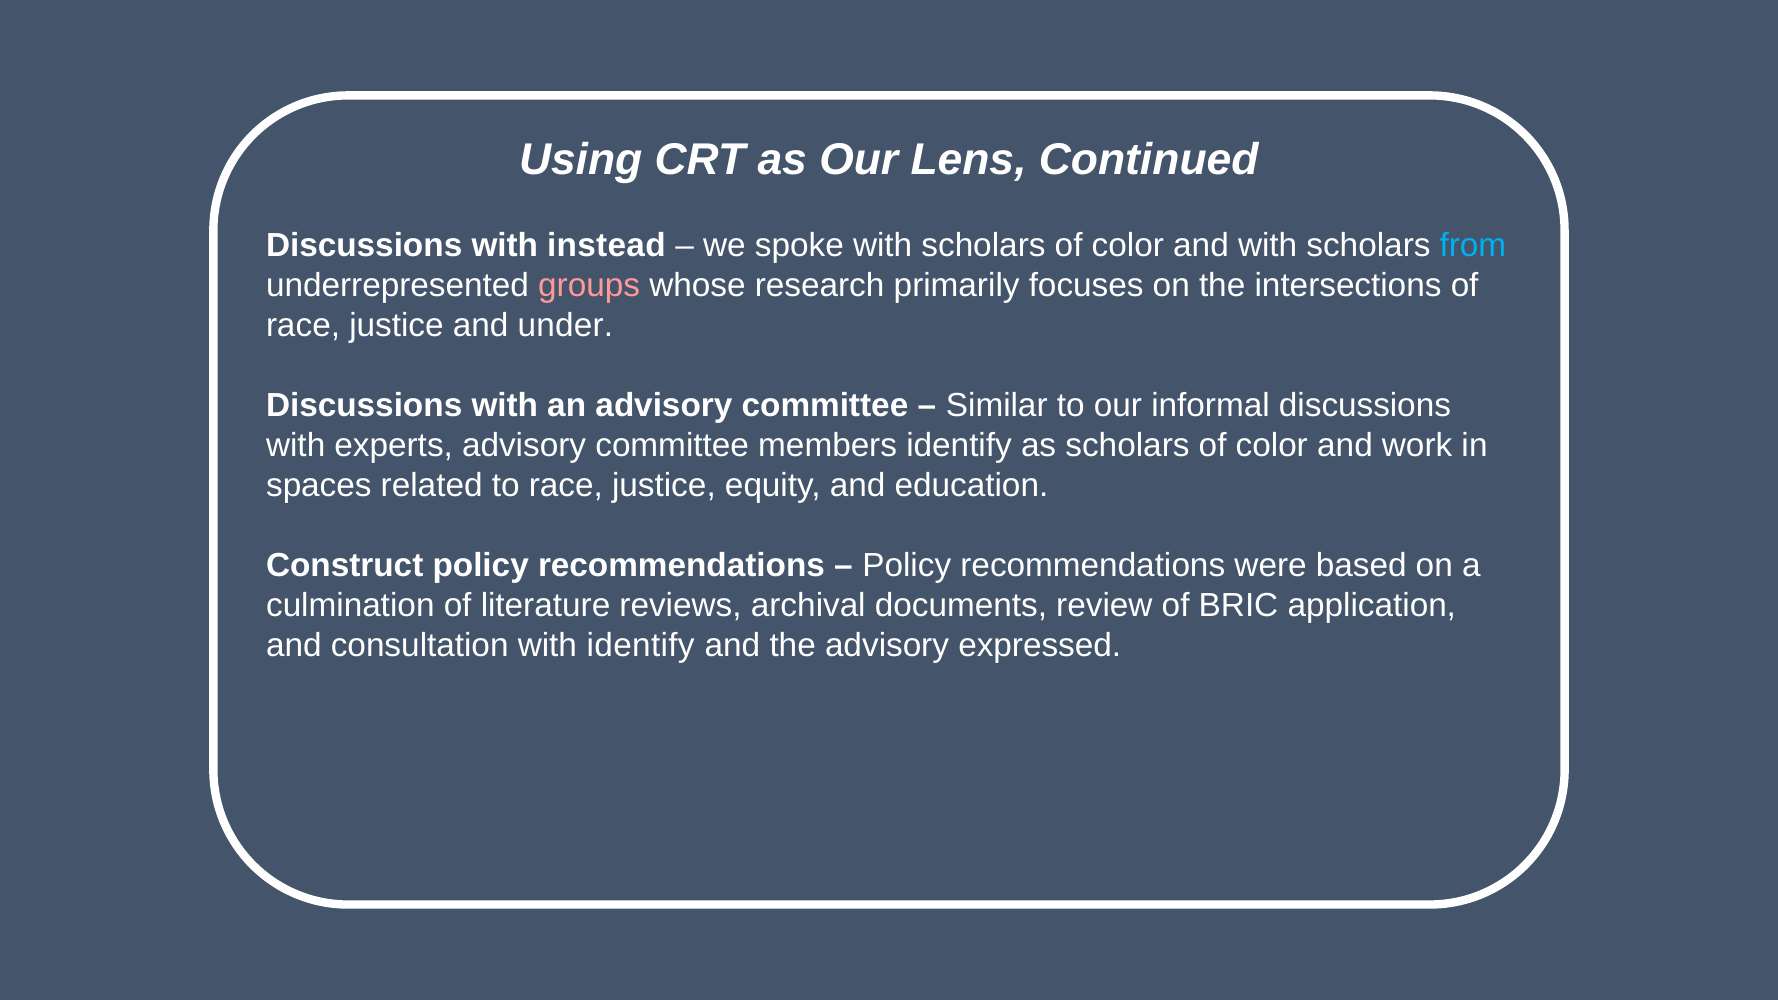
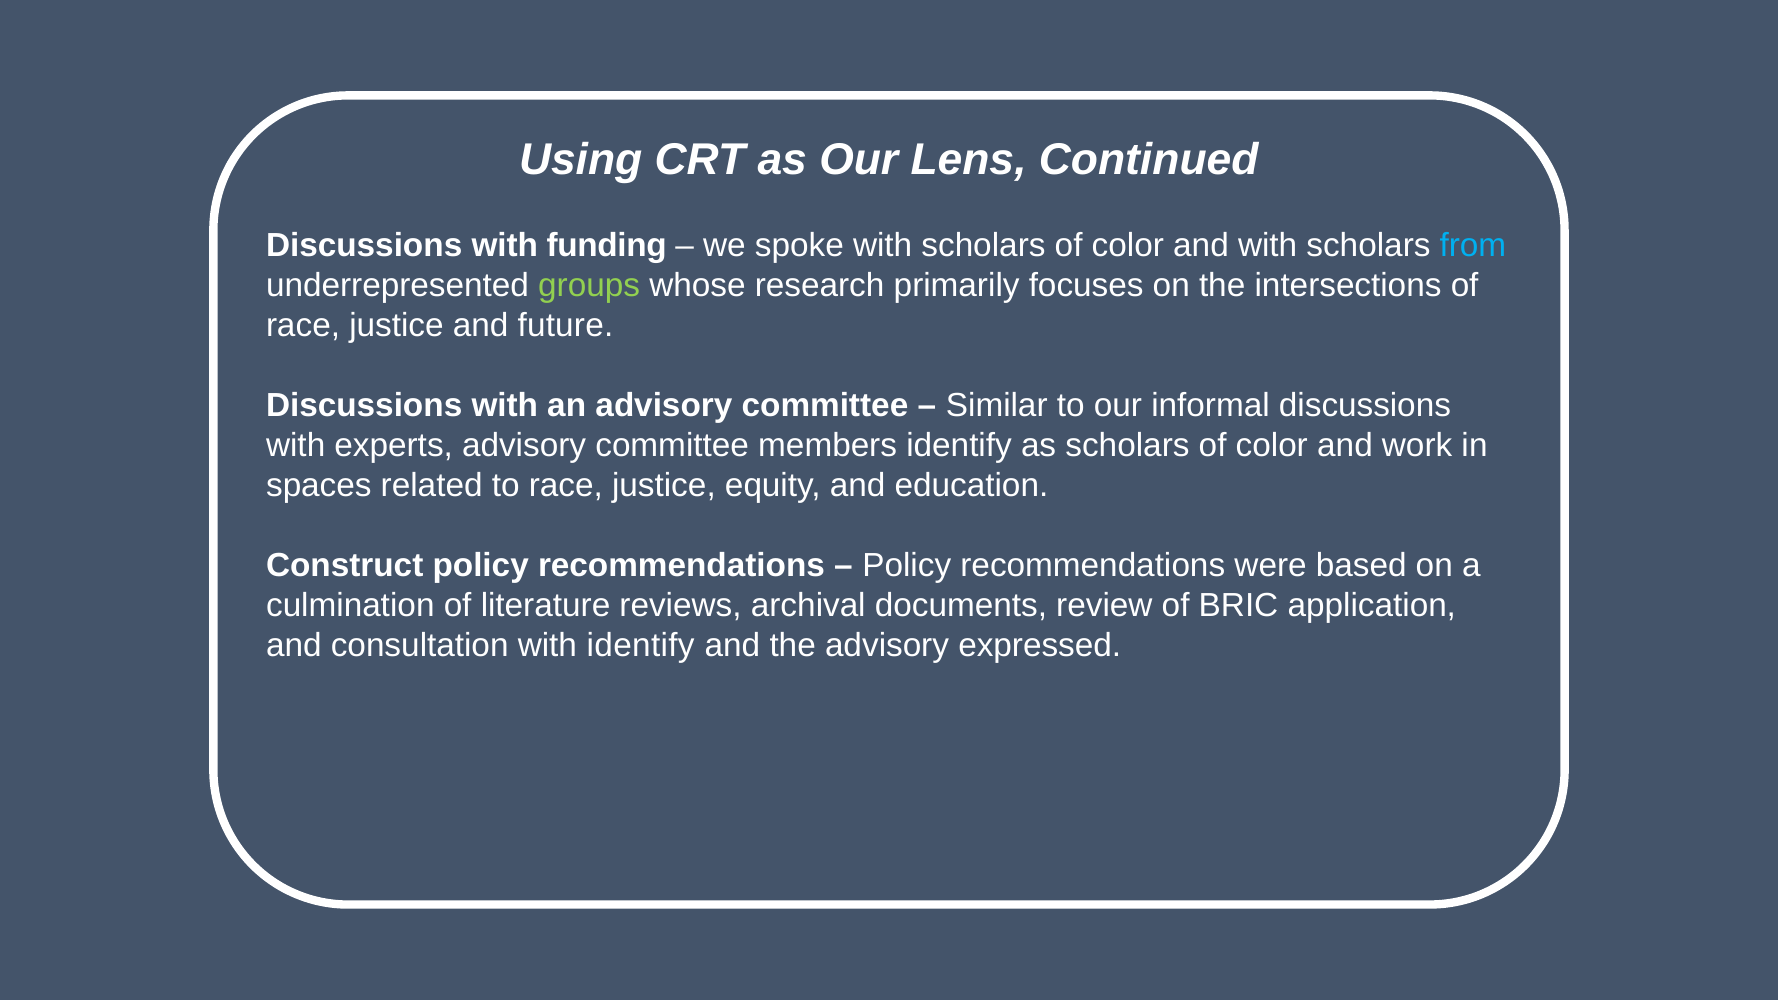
instead: instead -> funding
groups colour: pink -> light green
under: under -> future
